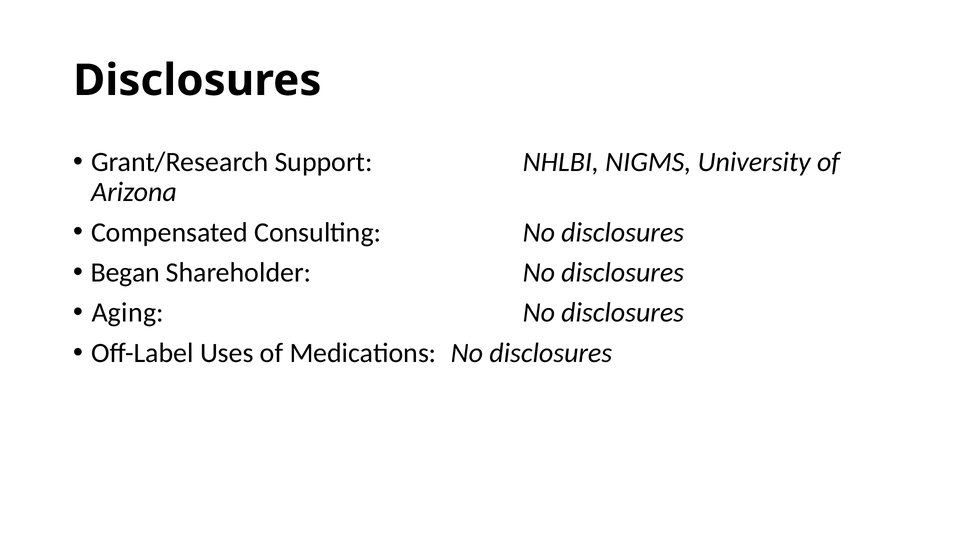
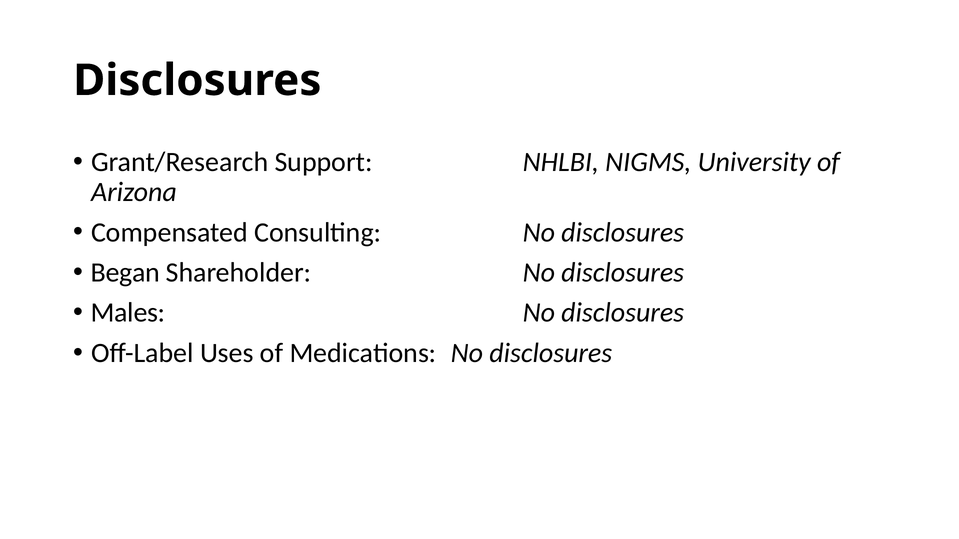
Aging: Aging -> Males
